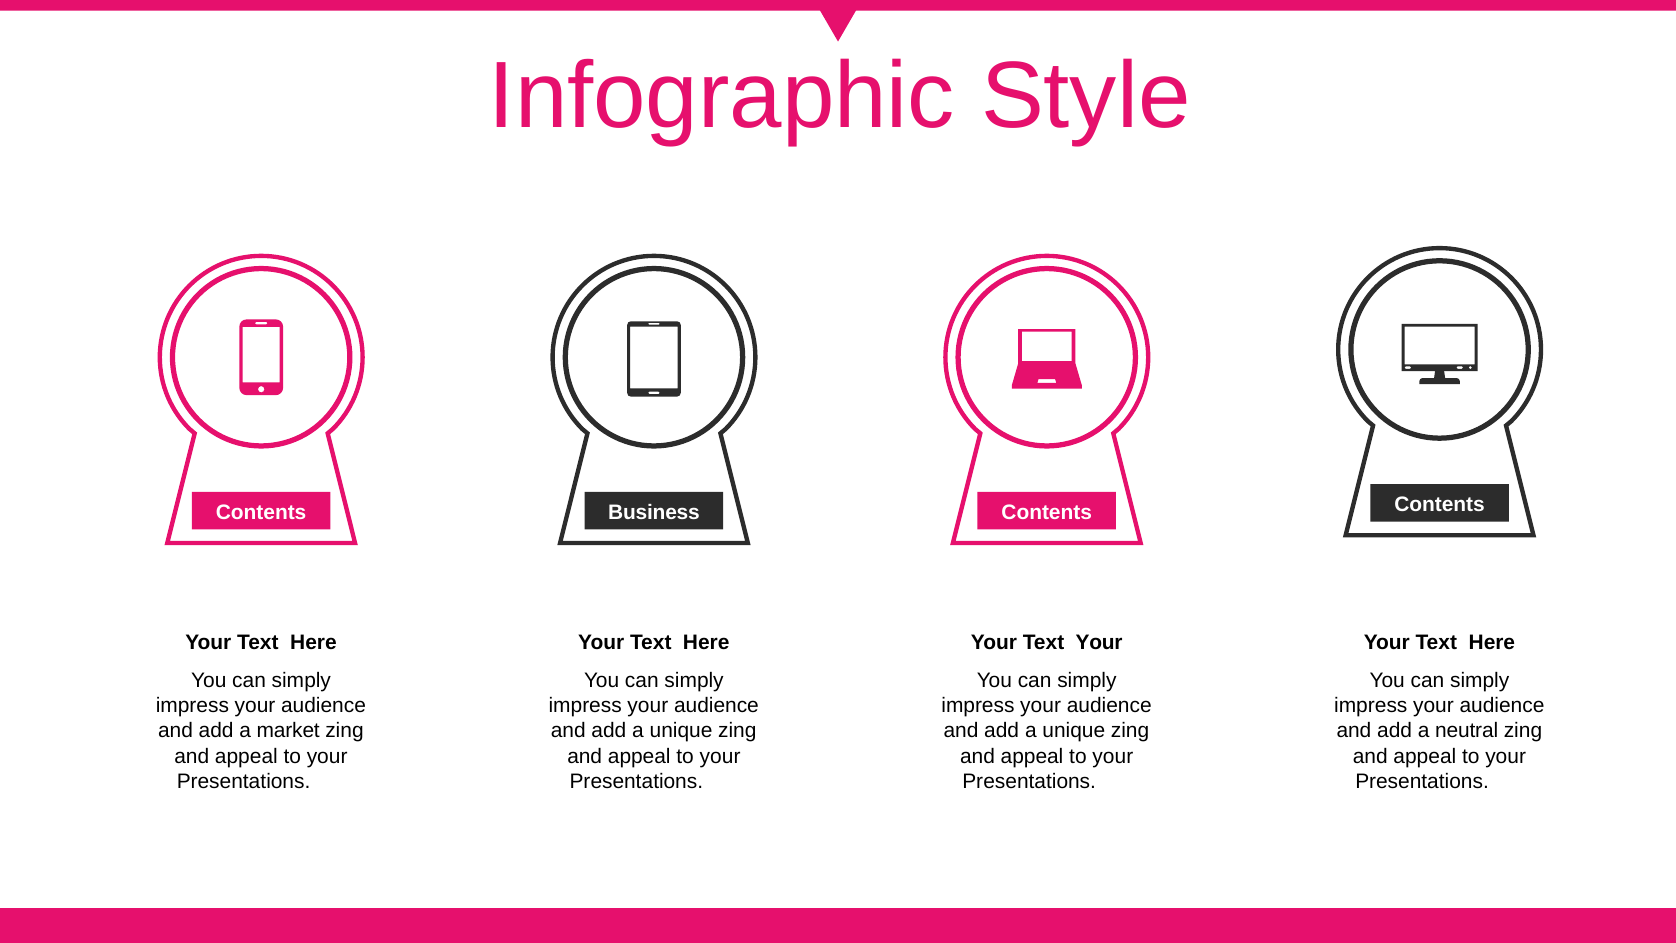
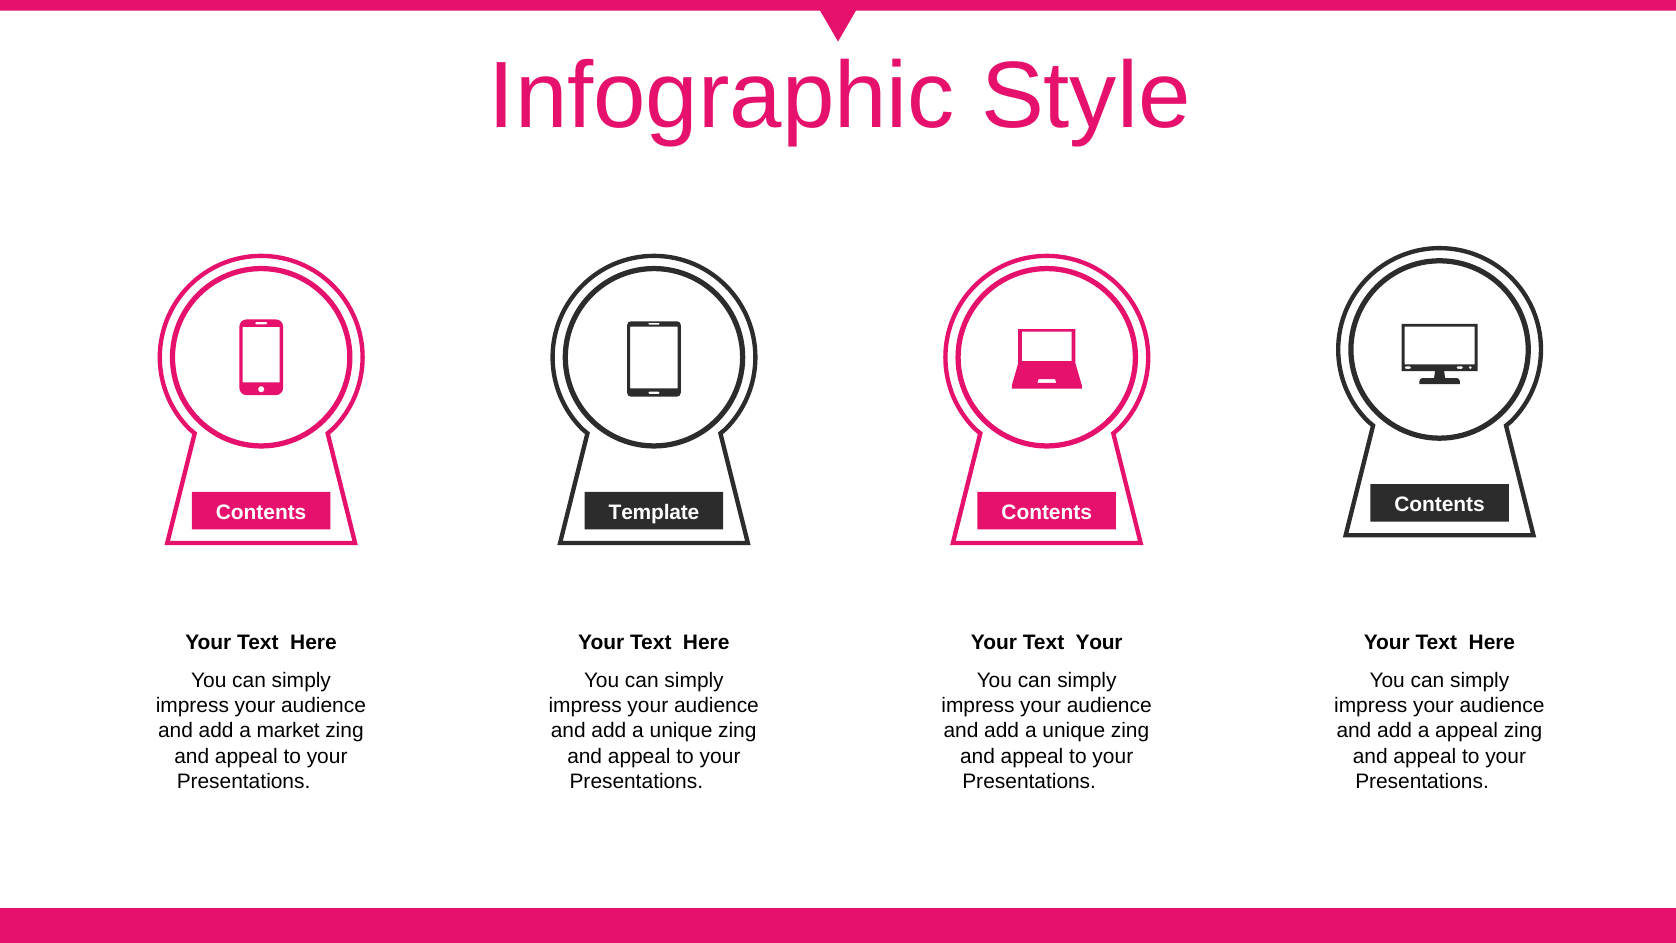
Business: Business -> Template
a neutral: neutral -> appeal
